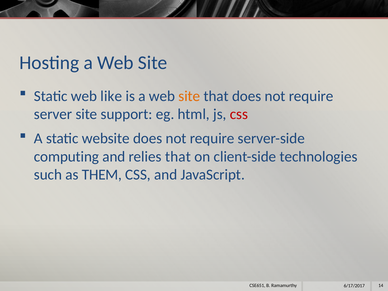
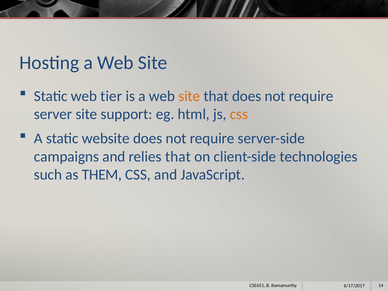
like: like -> tier
css at (239, 114) colour: red -> orange
computing: computing -> campaigns
